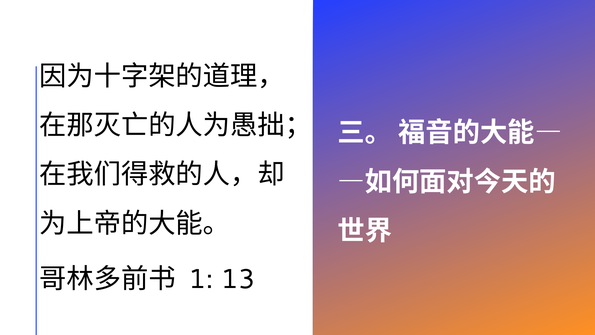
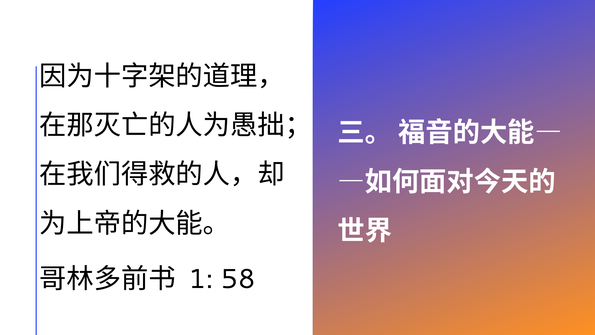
13: 13 -> 58
